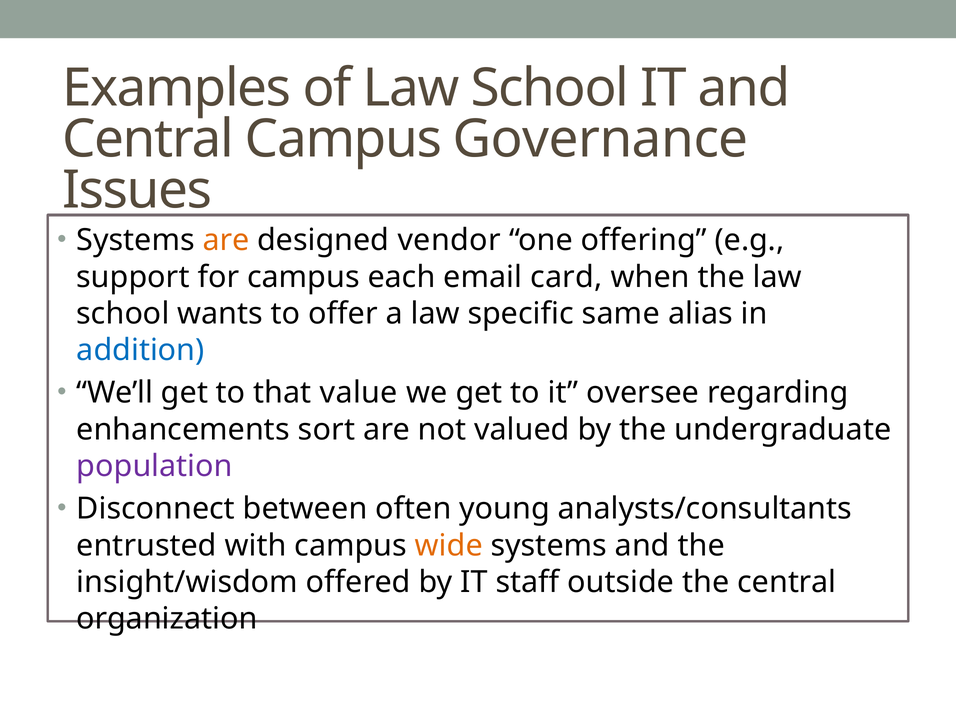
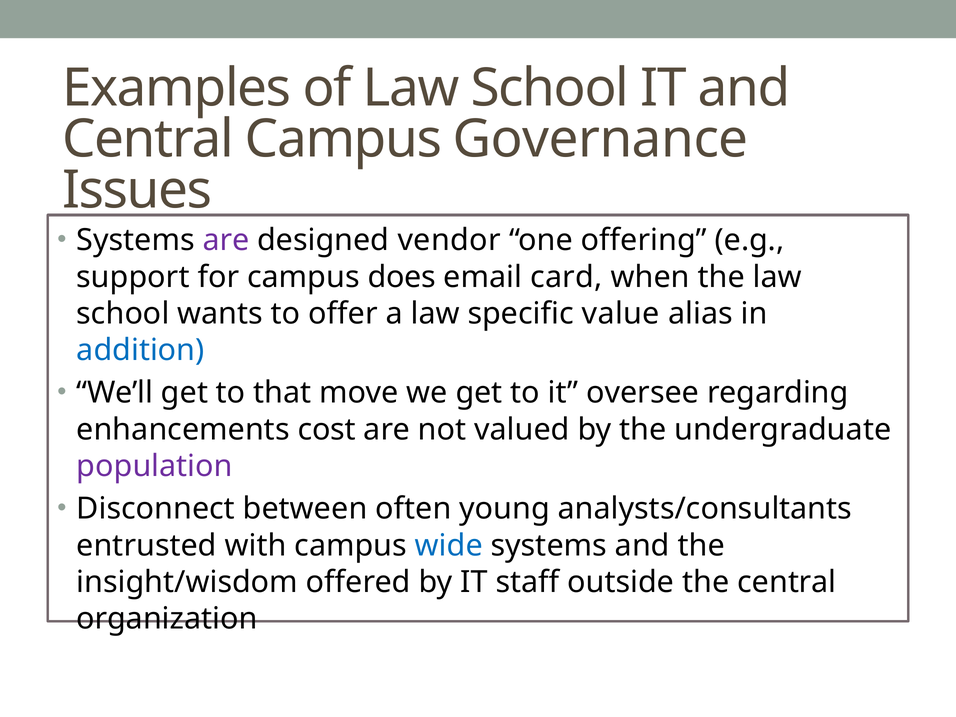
are at (226, 240) colour: orange -> purple
each: each -> does
same: same -> value
value: value -> move
sort: sort -> cost
wide colour: orange -> blue
